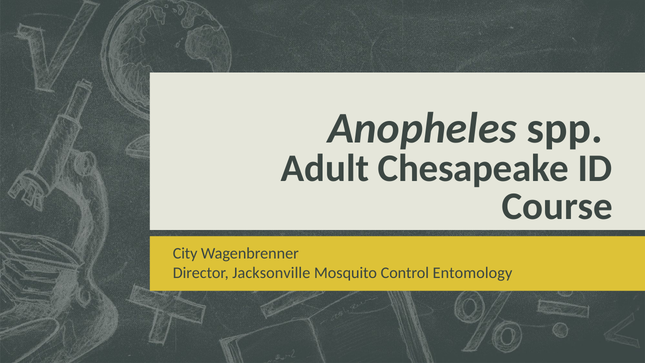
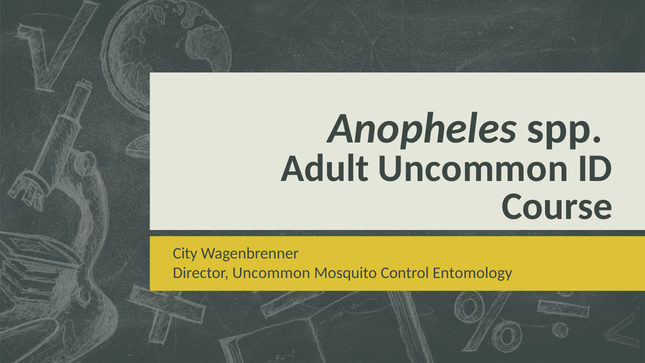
Adult Chesapeake: Chesapeake -> Uncommon
Director Jacksonville: Jacksonville -> Uncommon
